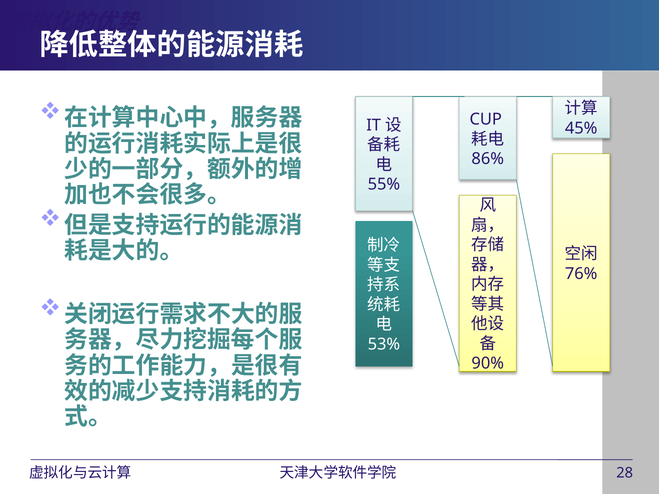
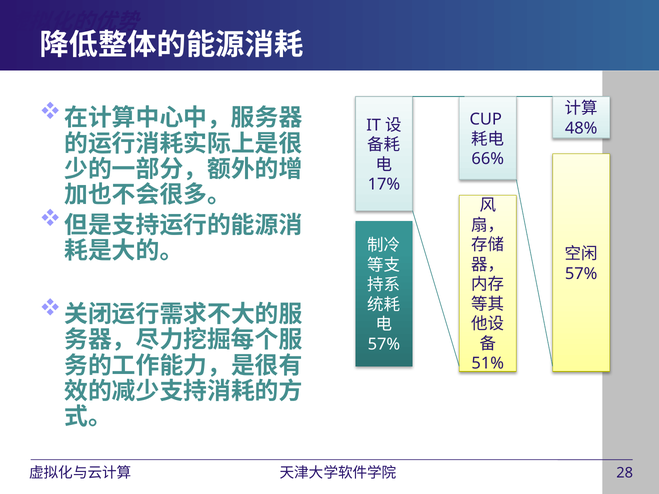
45%: 45% -> 48%
86%: 86% -> 66%
55%: 55% -> 17%
76% at (581, 274): 76% -> 57%
53% at (384, 344): 53% -> 57%
90%: 90% -> 51%
